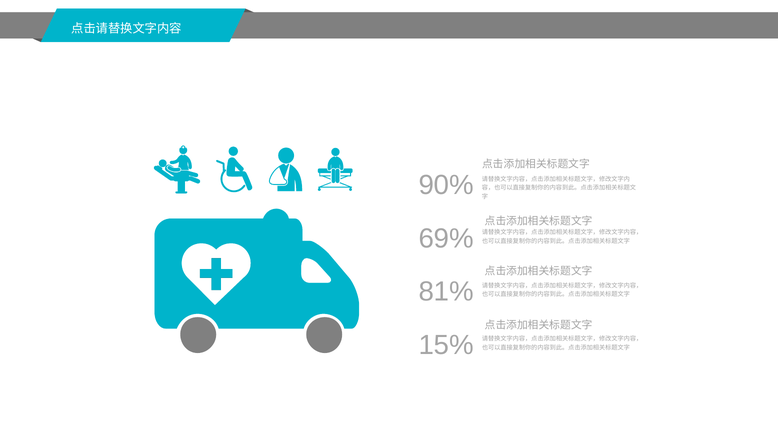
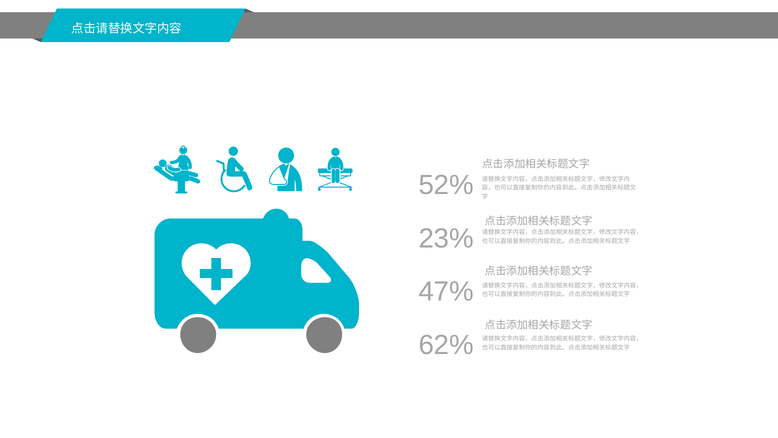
90%: 90% -> 52%
69%: 69% -> 23%
81%: 81% -> 47%
15%: 15% -> 62%
